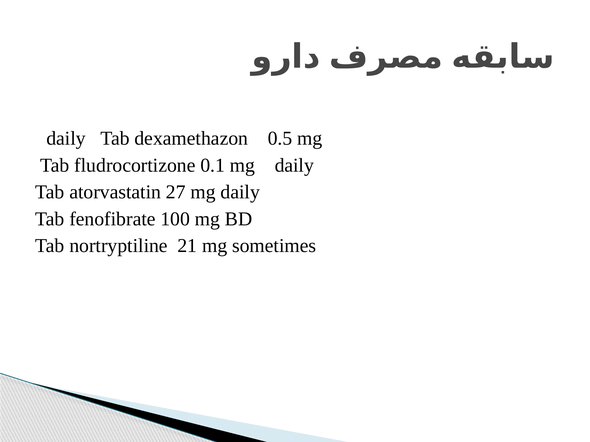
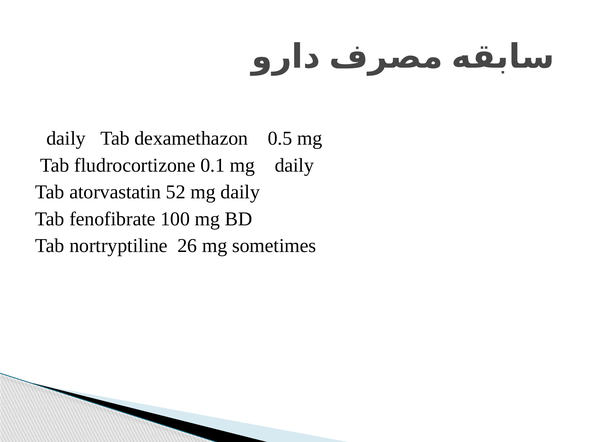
27: 27 -> 52
21: 21 -> 26
